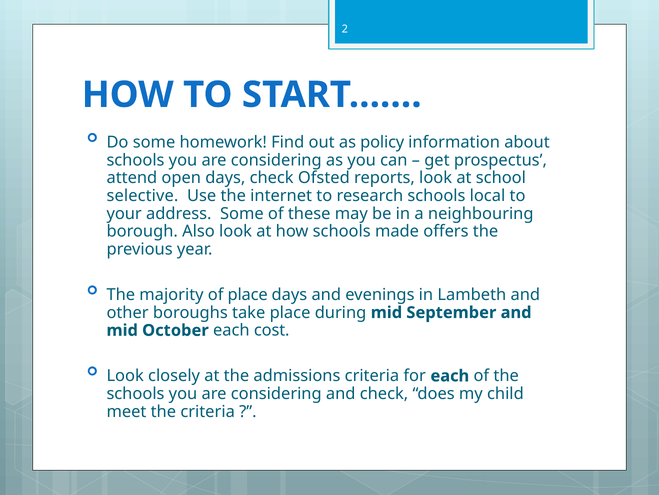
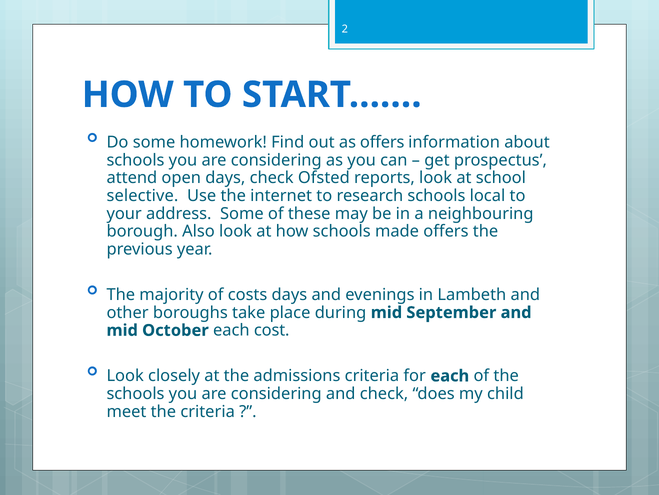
as policy: policy -> offers
of place: place -> costs
